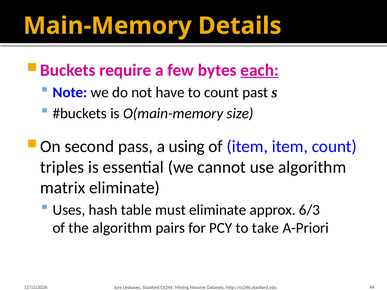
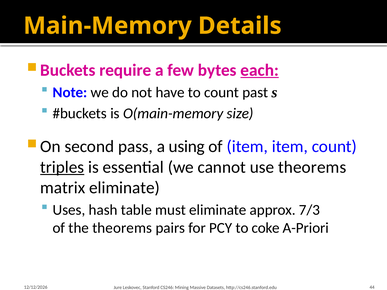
triples underline: none -> present
use algorithm: algorithm -> theorems
6/3: 6/3 -> 7/3
the algorithm: algorithm -> theorems
take: take -> coke
